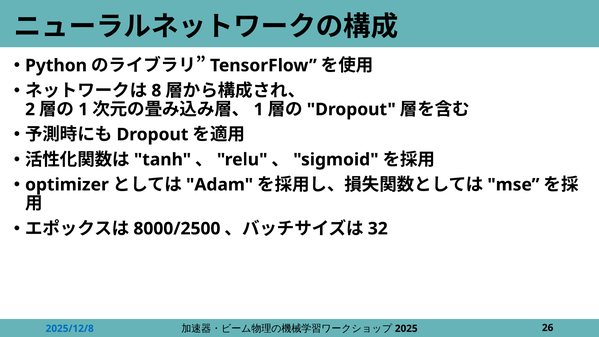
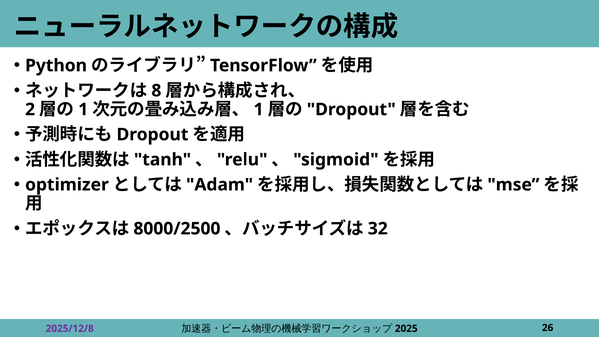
2025/12/8 colour: blue -> purple
